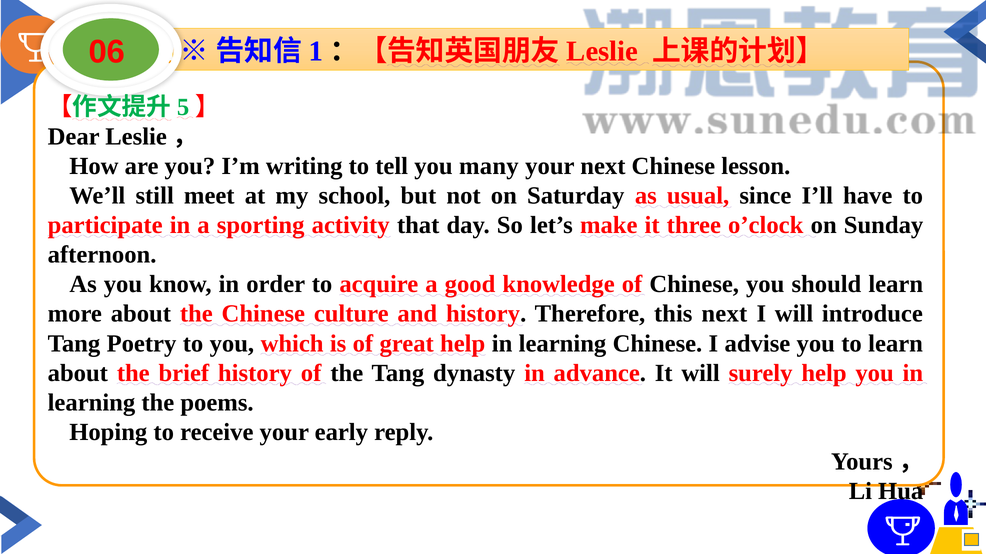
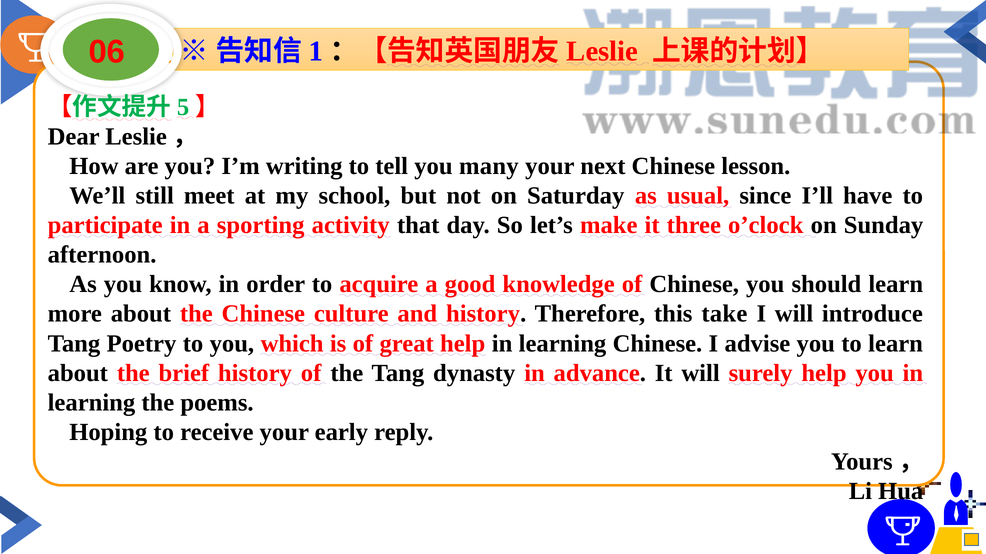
this next: next -> take
